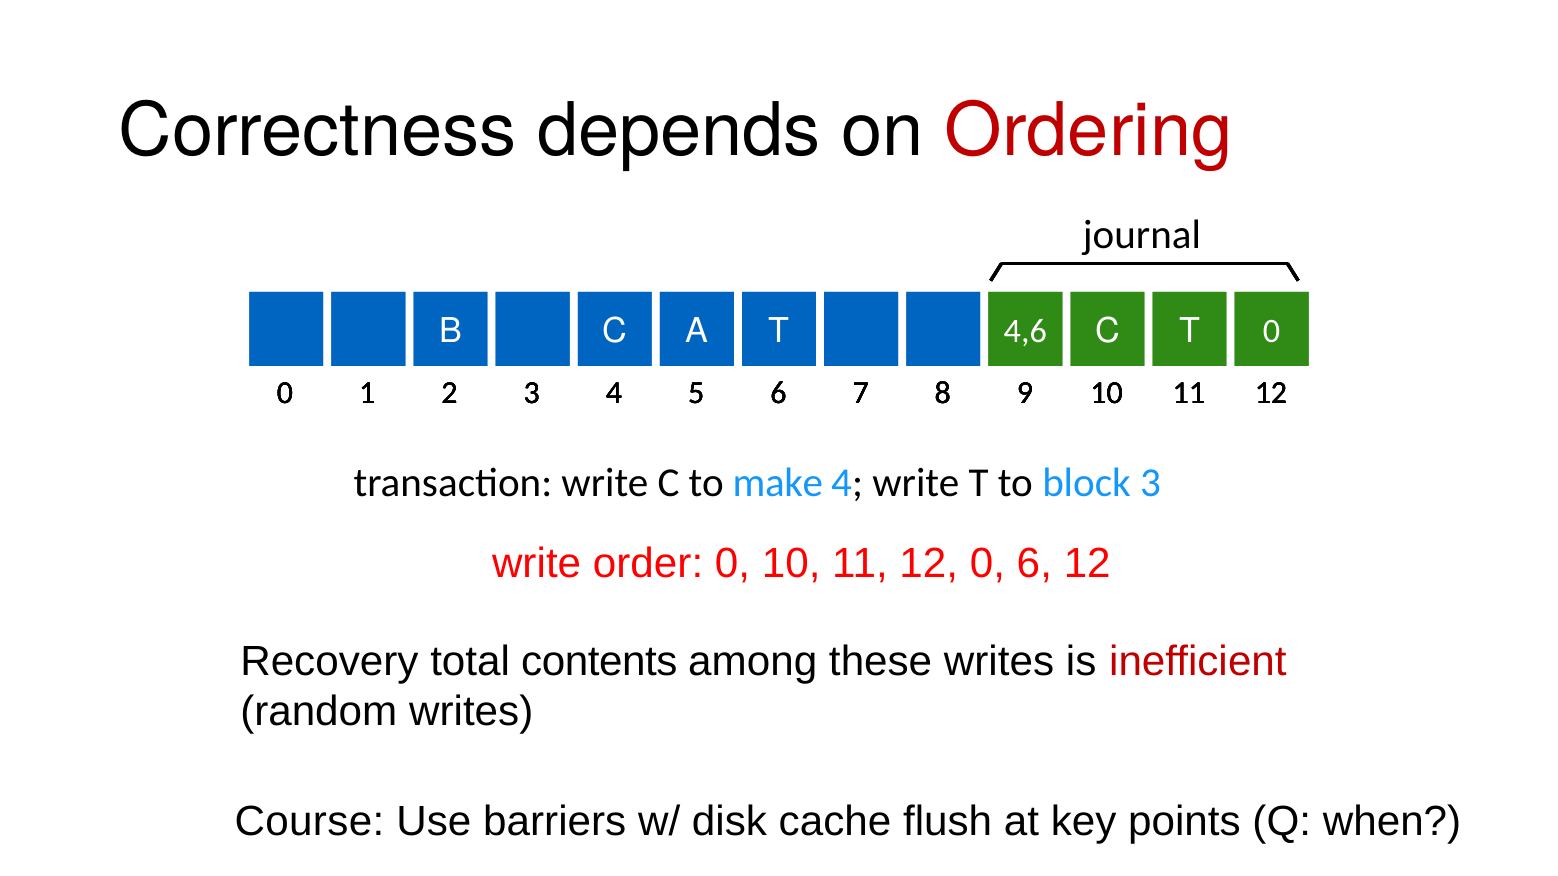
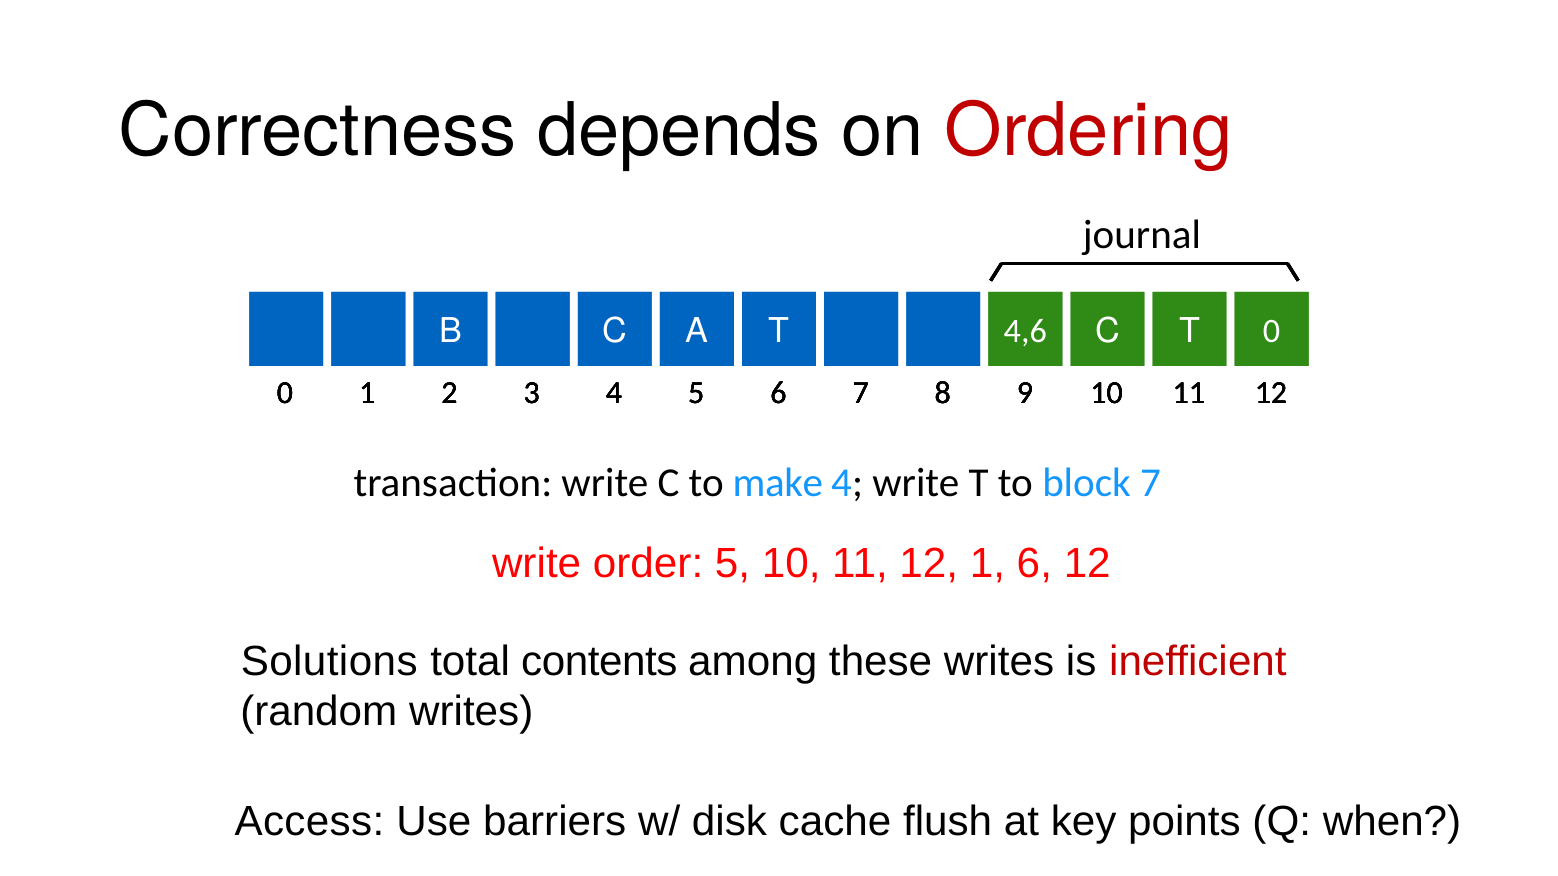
block 3: 3 -> 7
order 0: 0 -> 5
12 0: 0 -> 1
Recovery: Recovery -> Solutions
Course: Course -> Access
